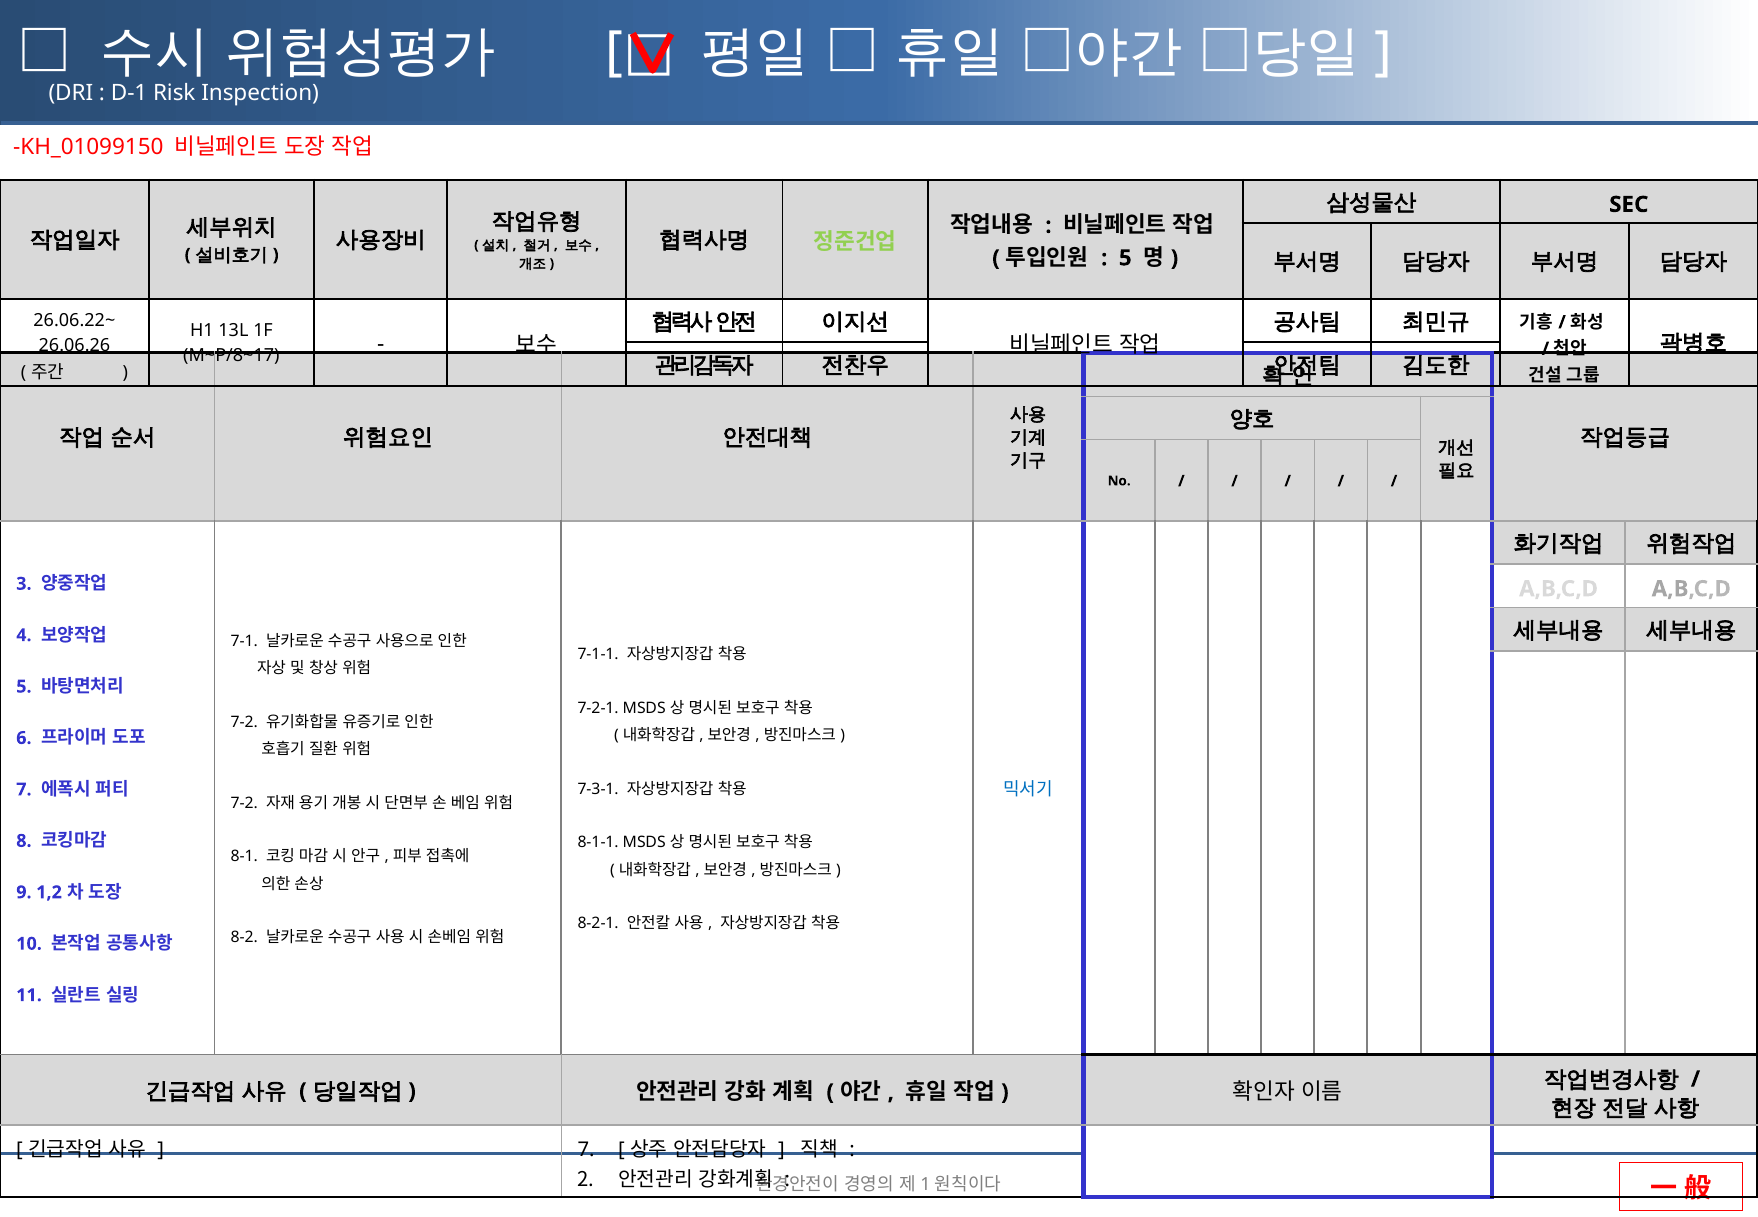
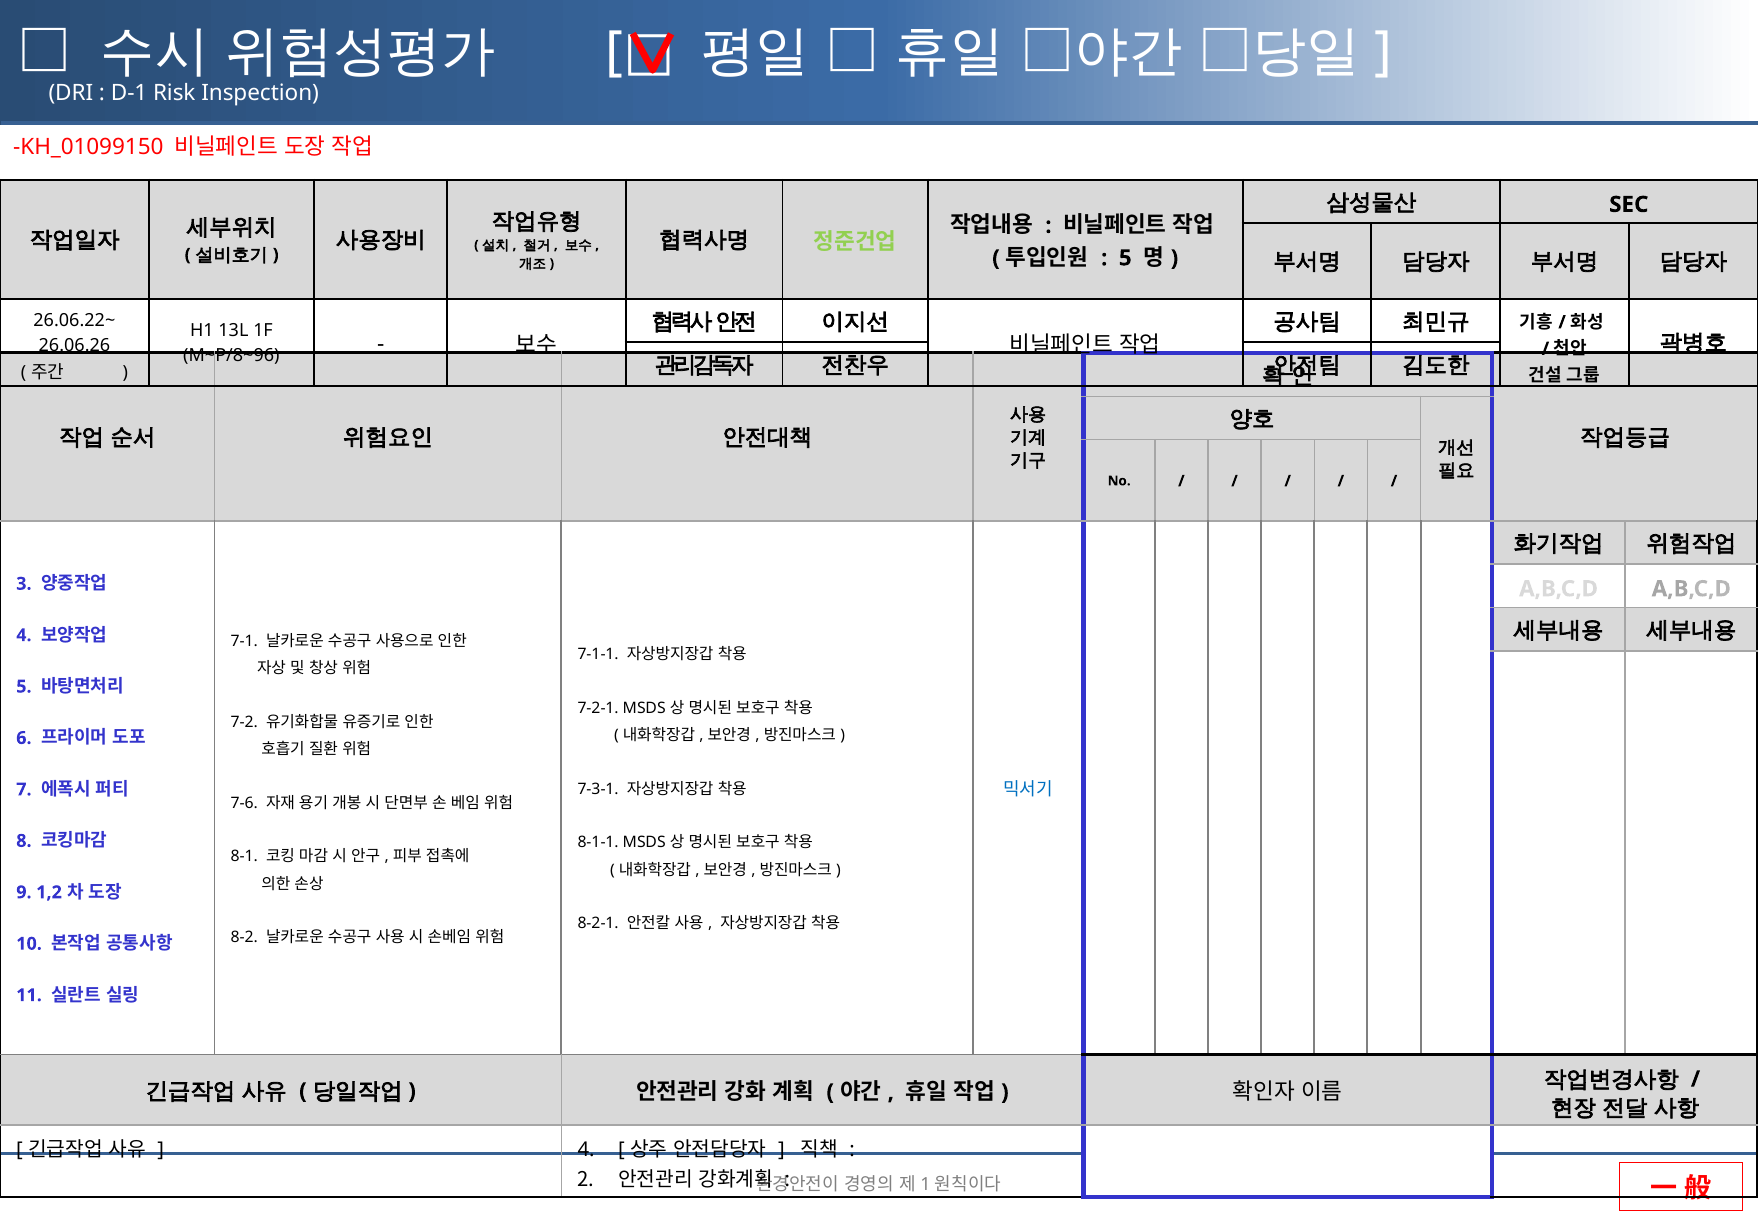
M~P/8~17: M~P/8~17 -> M~P/8~96
7-2 at (244, 803): 7-2 -> 7-6
7 at (586, 1150): 7 -> 4
